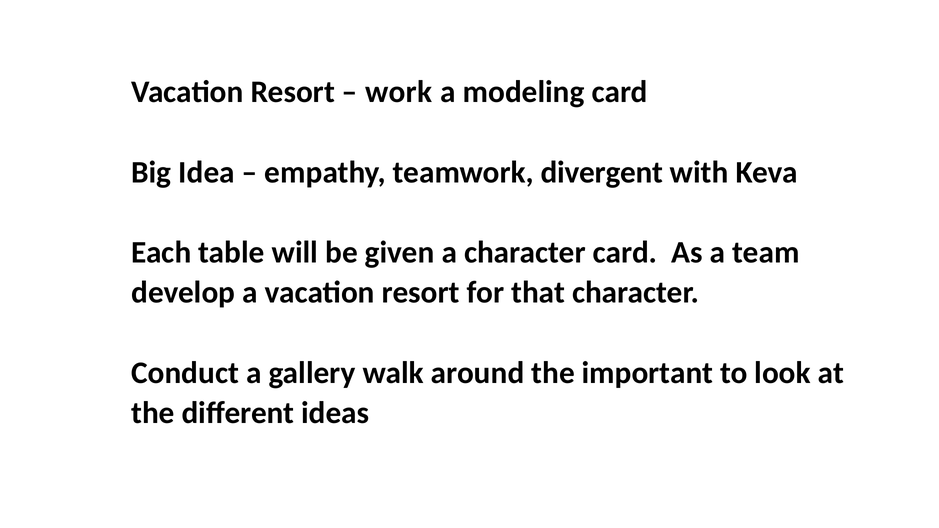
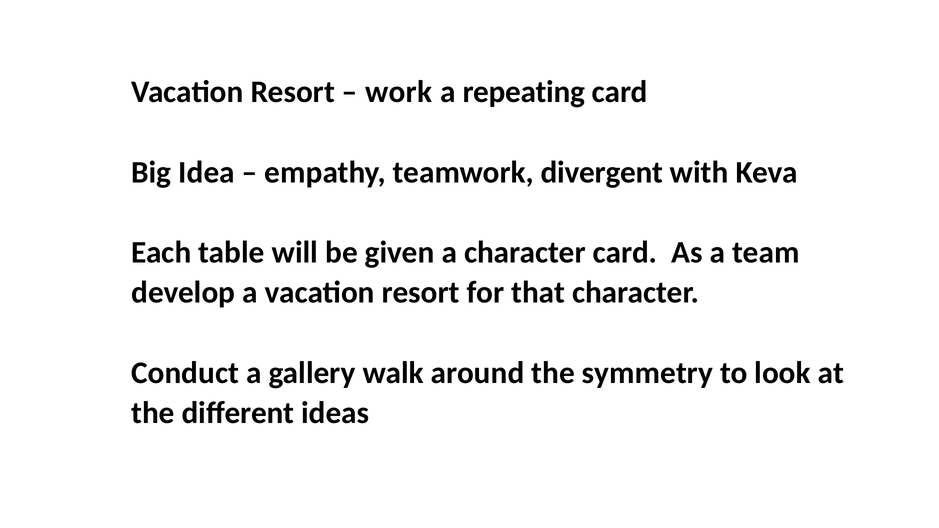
modeling: modeling -> repeating
important: important -> symmetry
